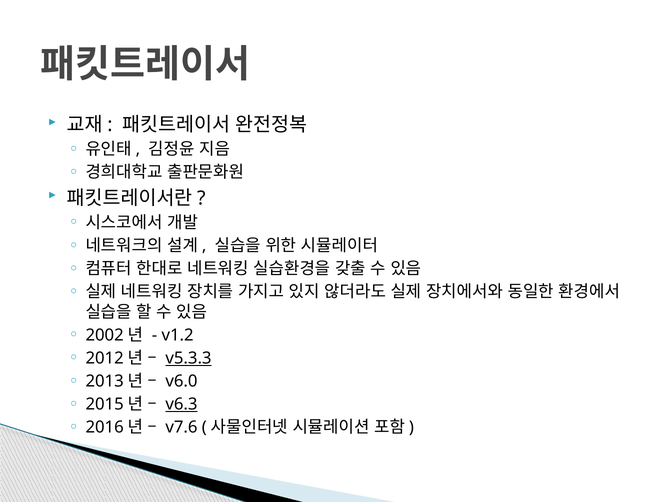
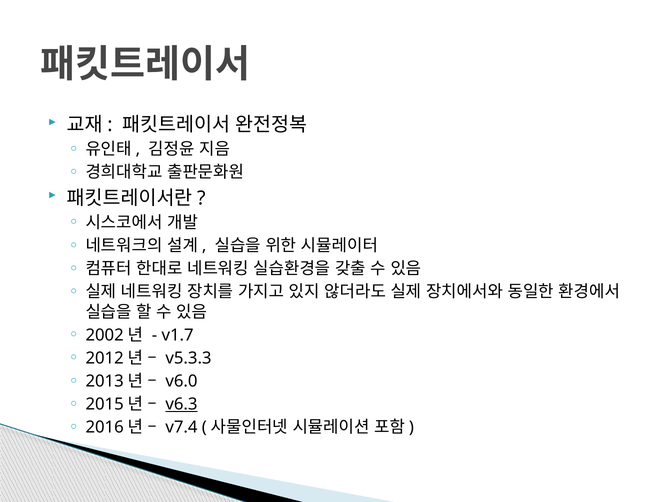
v1.2: v1.2 -> v1.7
v5.3.3 underline: present -> none
v7.6: v7.6 -> v7.4
